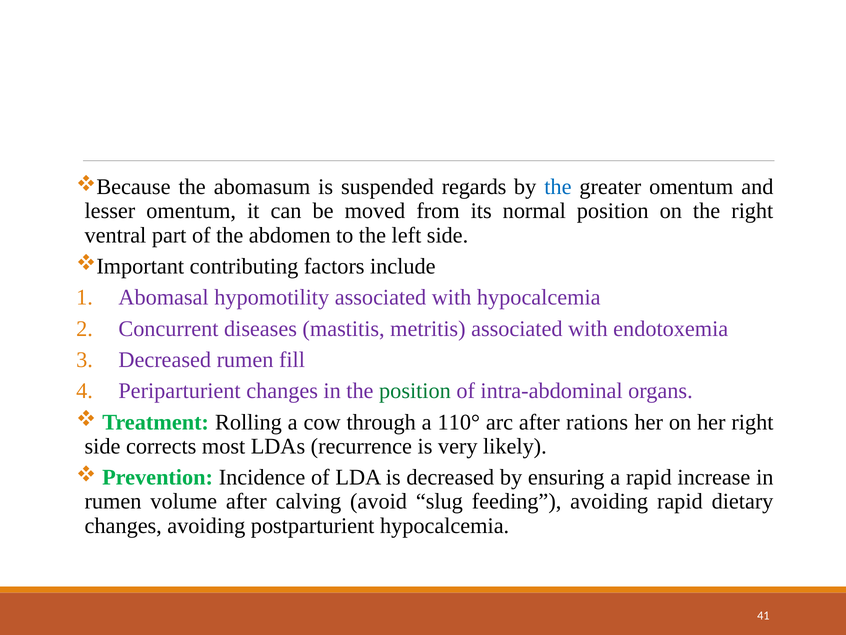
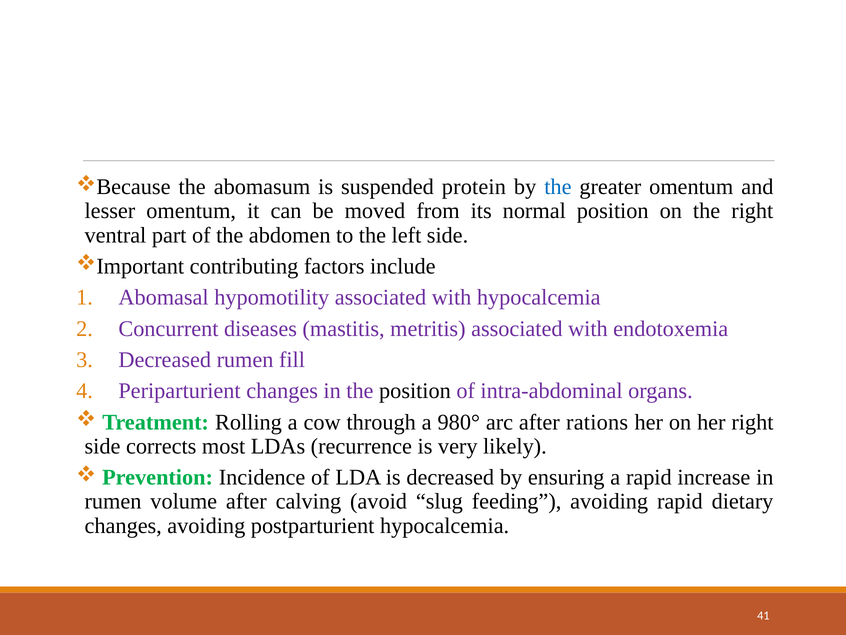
regards: regards -> protein
position at (415, 391) colour: green -> black
110°: 110° -> 980°
